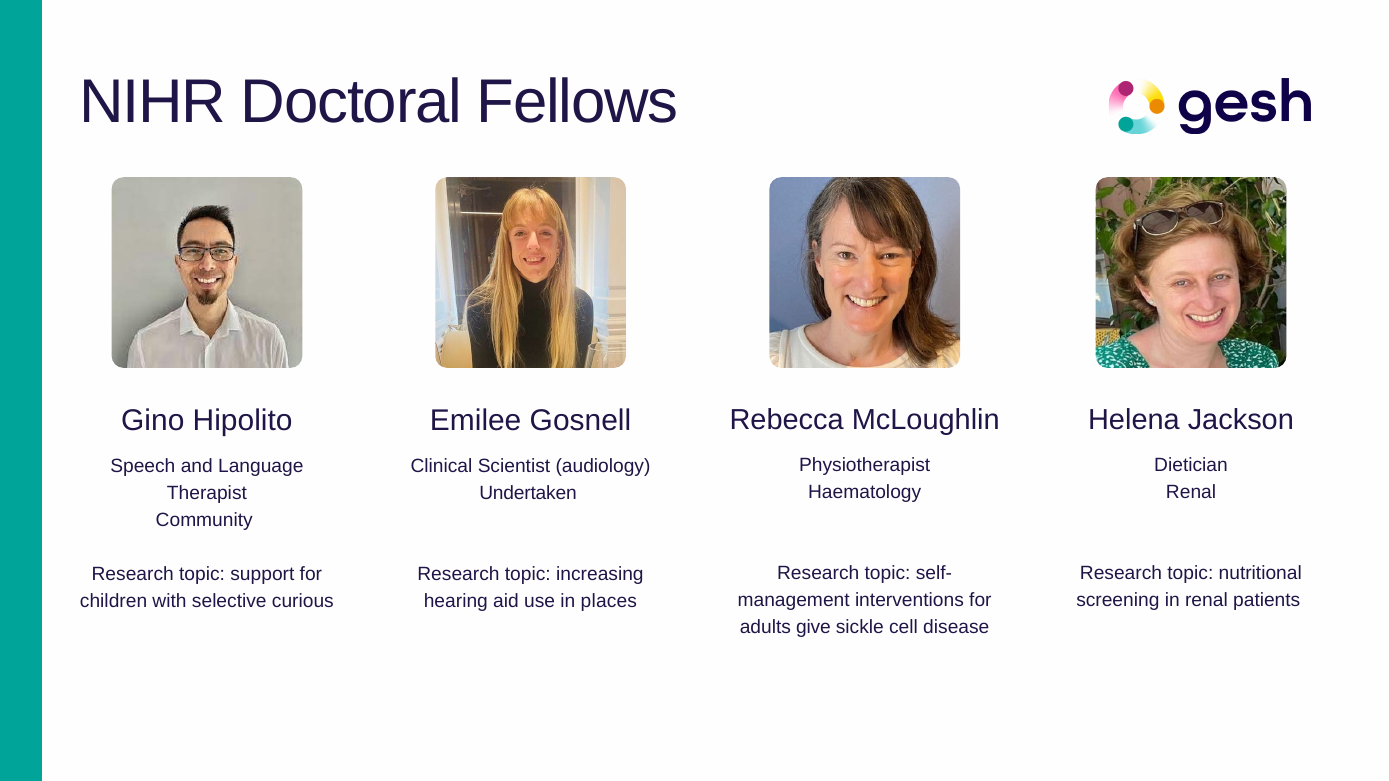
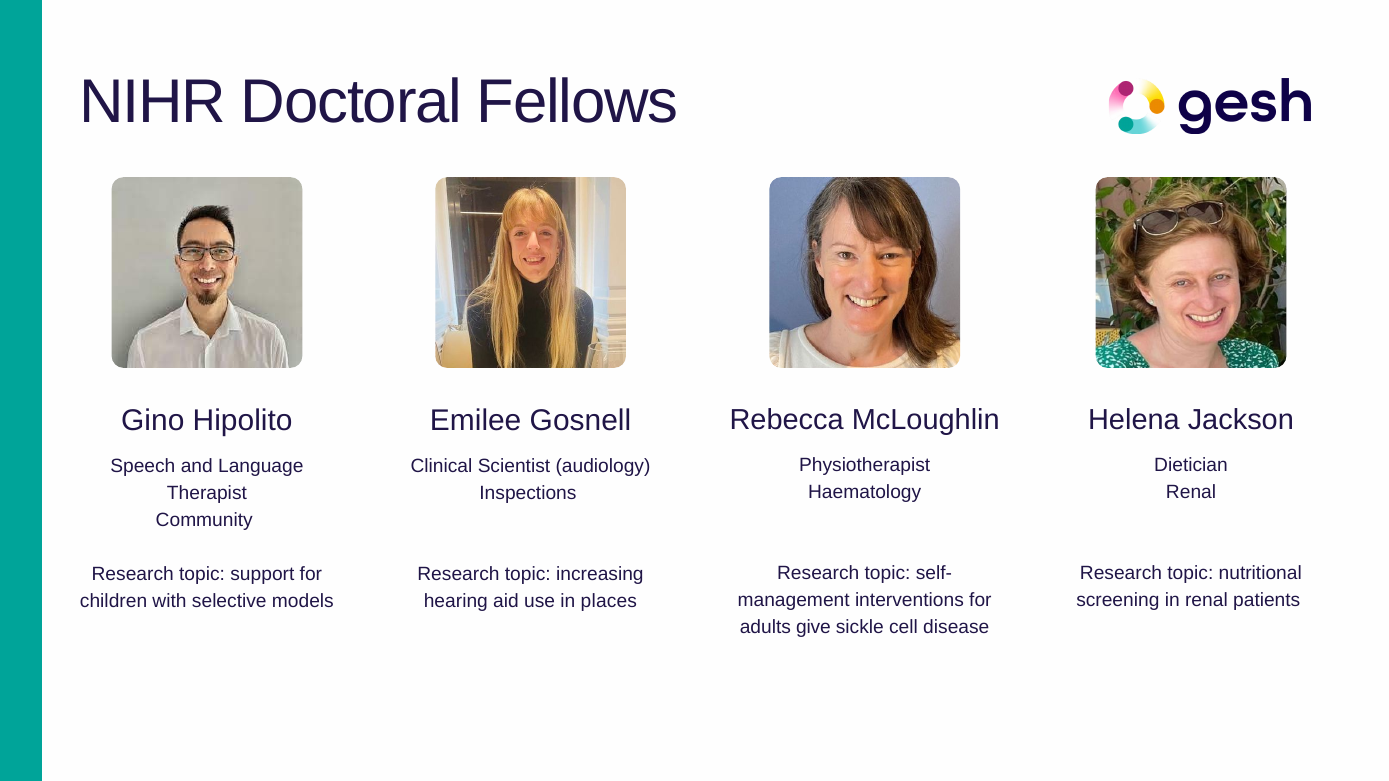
Undertaken: Undertaken -> Inspections
curious: curious -> models
